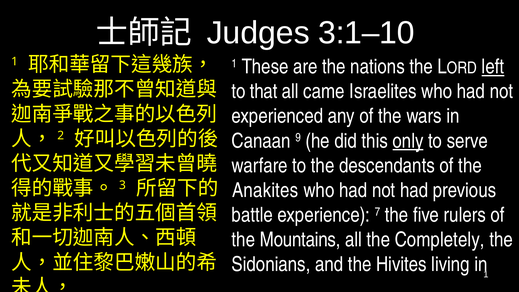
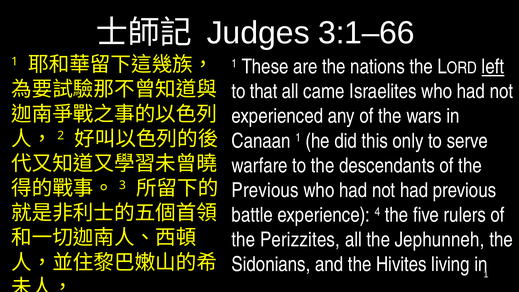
3:1–10: 3:1–10 -> 3:1–66
Canaan 9: 9 -> 1
only underline: present -> none
Anakites at (265, 190): Anakites -> Previous
7: 7 -> 4
Mountains: Mountains -> Perizzites
Completely: Completely -> Jephunneh
